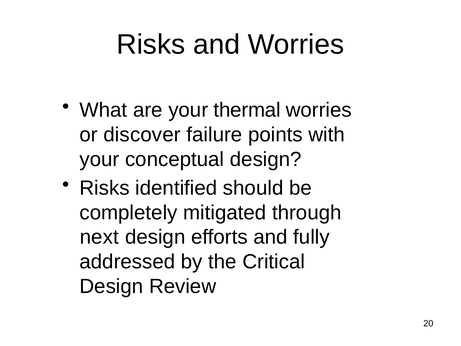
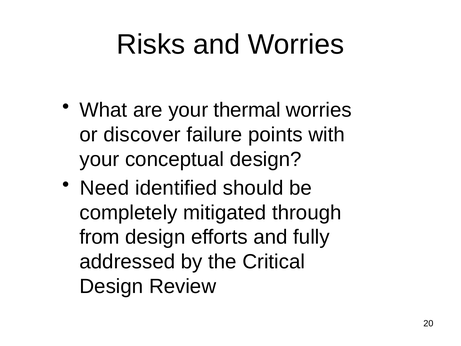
Risks at (105, 188): Risks -> Need
next: next -> from
